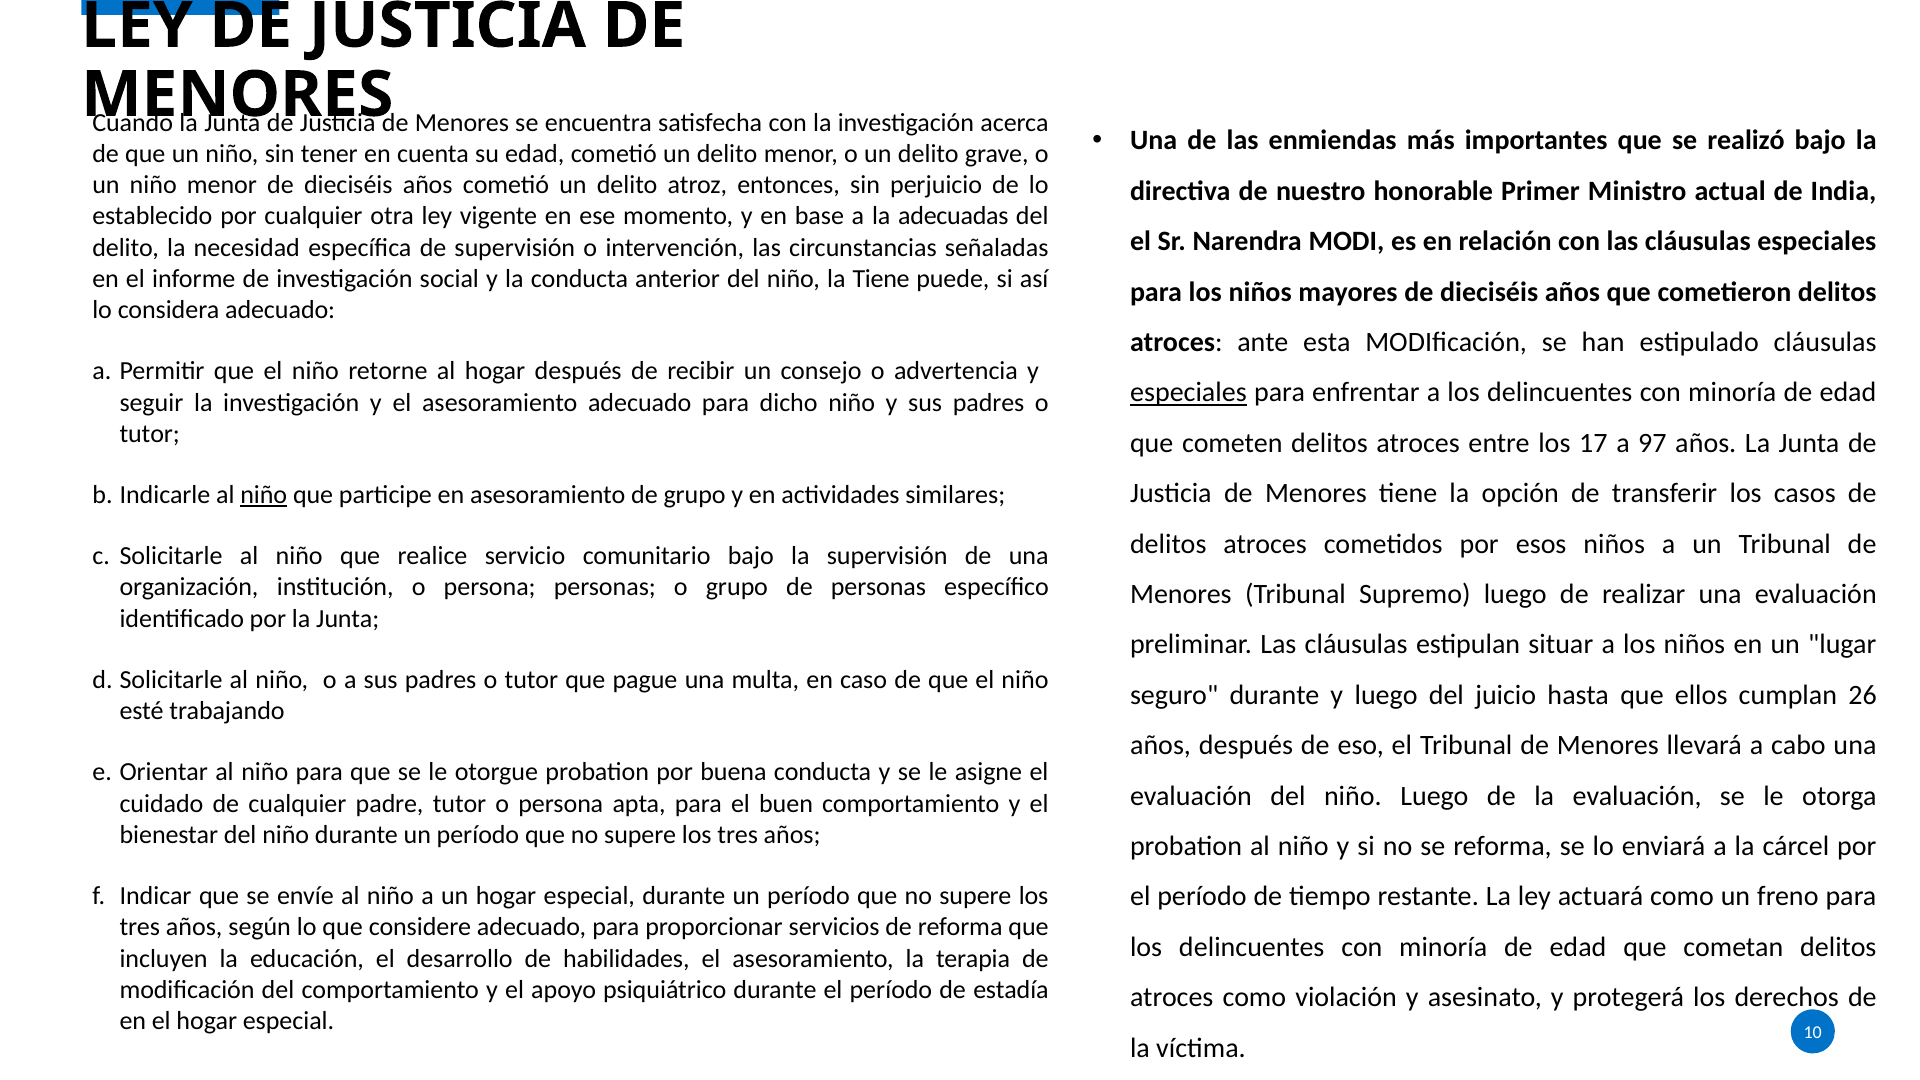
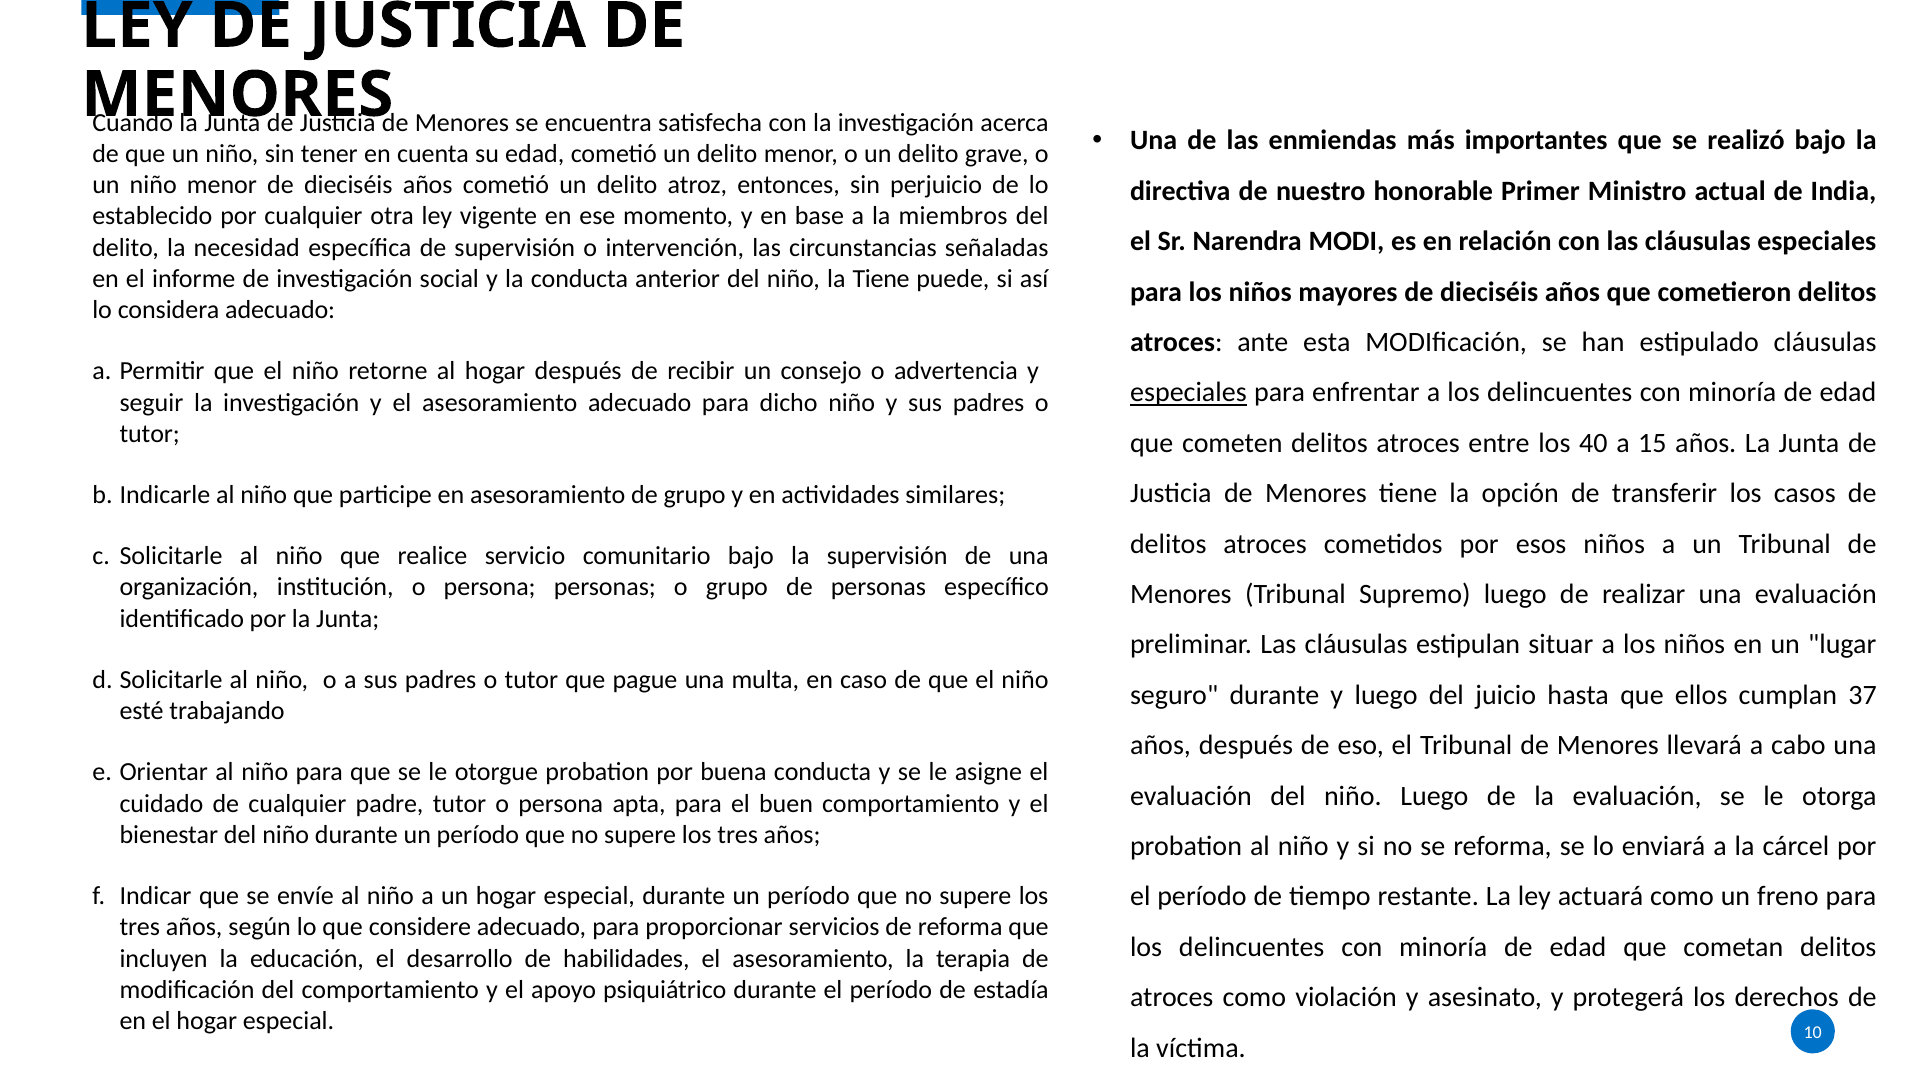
adecuadas: adecuadas -> miembros
17: 17 -> 40
97: 97 -> 15
niño at (264, 495) underline: present -> none
26: 26 -> 37
